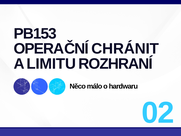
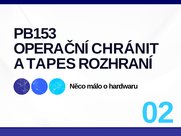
LIMITU: LIMITU -> TAPES
